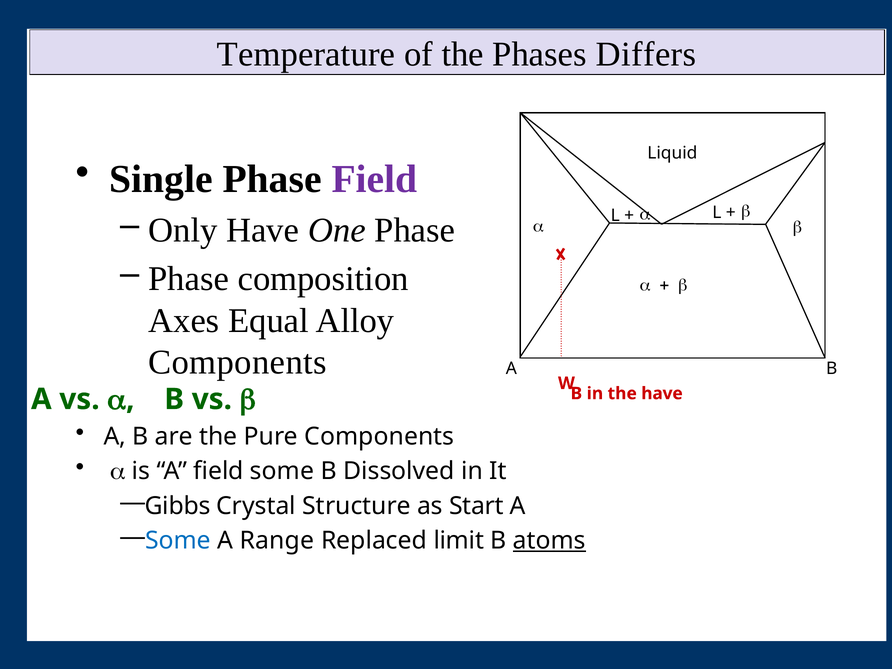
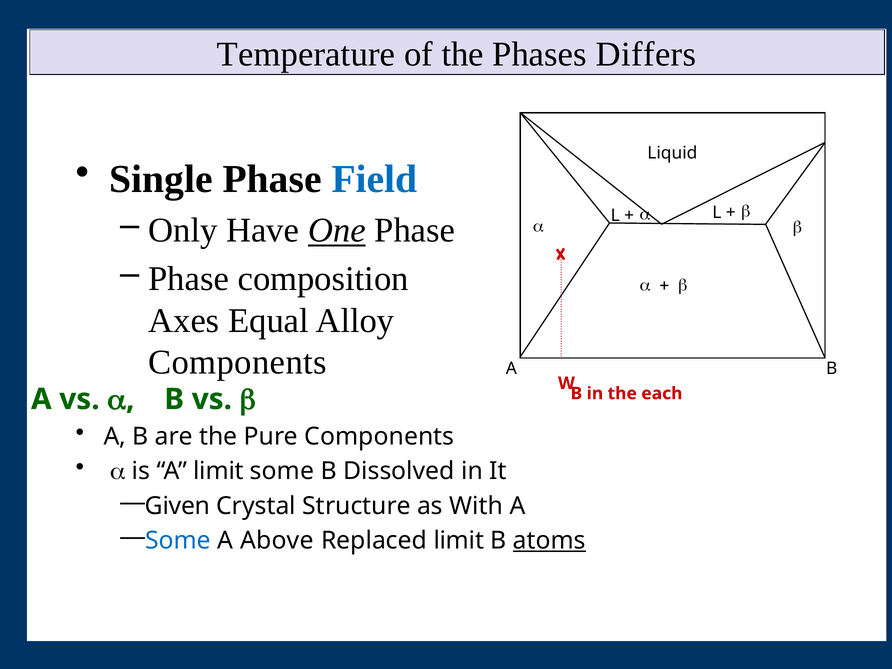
Field at (375, 179) colour: purple -> blue
One underline: none -> present
the have: have -> each
A field: field -> limit
Gibbs: Gibbs -> Given
Start: Start -> With
Range: Range -> Above
